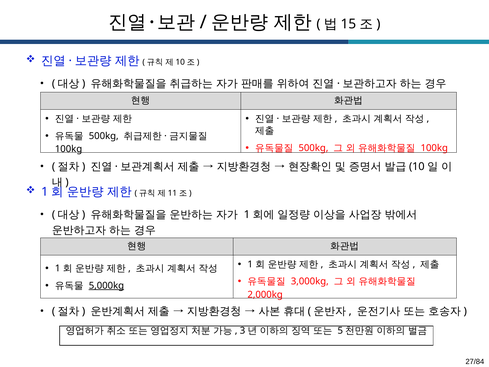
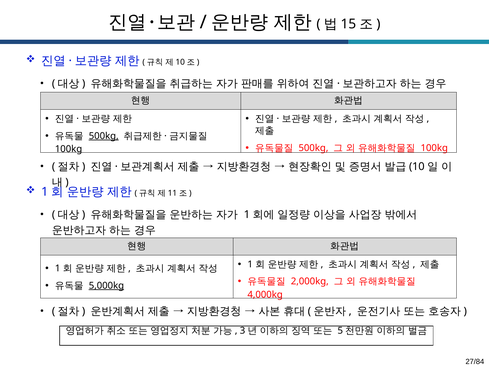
500kg at (104, 136) underline: none -> present
3,000kg: 3,000kg -> 2,000kg
2,000kg: 2,000kg -> 4,000kg
